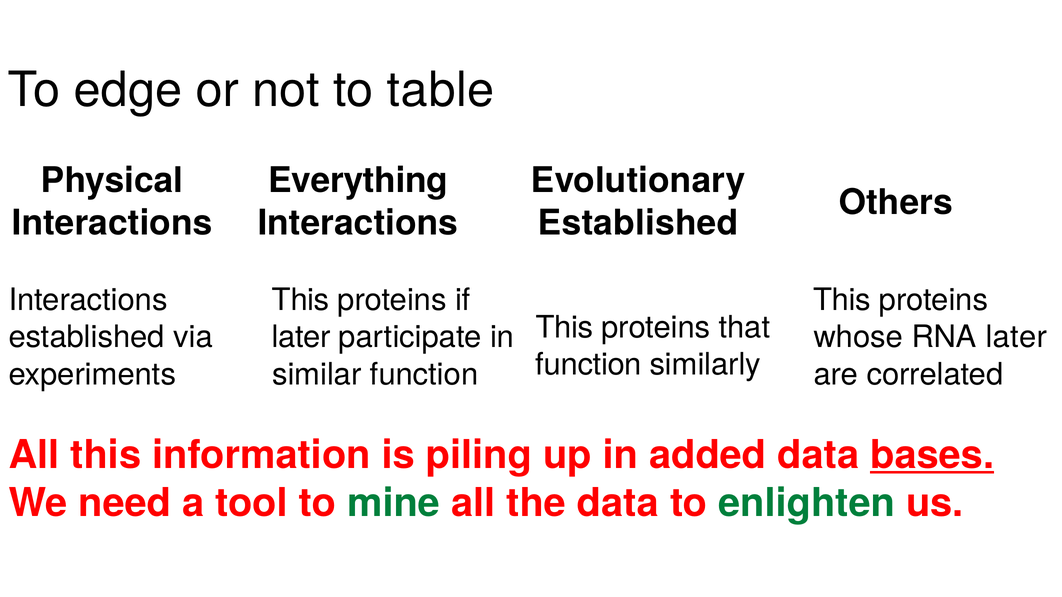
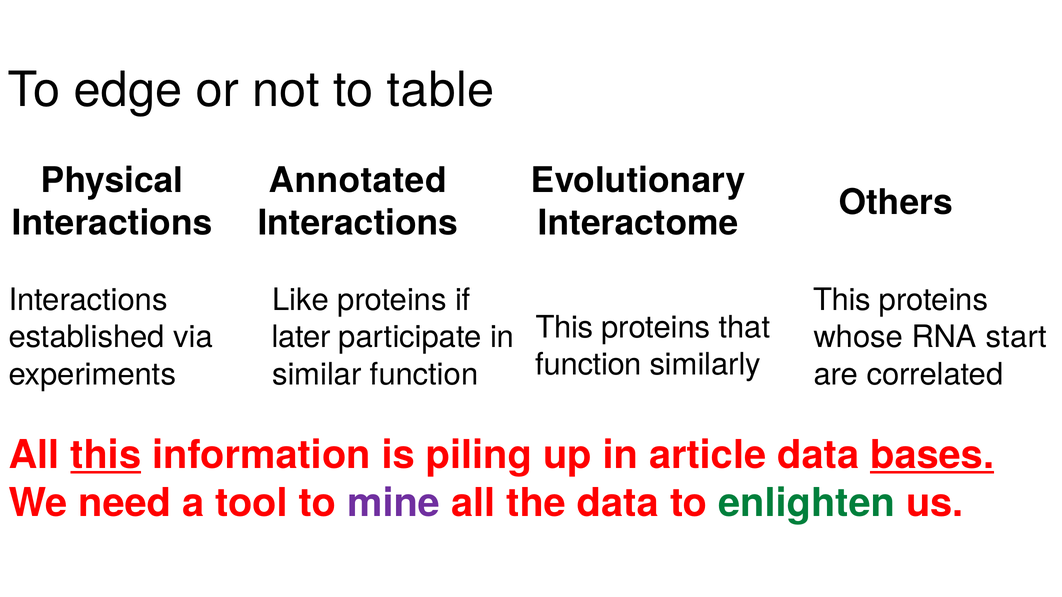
Everything: Everything -> Annotated
Established at (638, 223): Established -> Interactome
This at (301, 300): This -> Like
RNA later: later -> start
this at (106, 455) underline: none -> present
added: added -> article
mine colour: green -> purple
